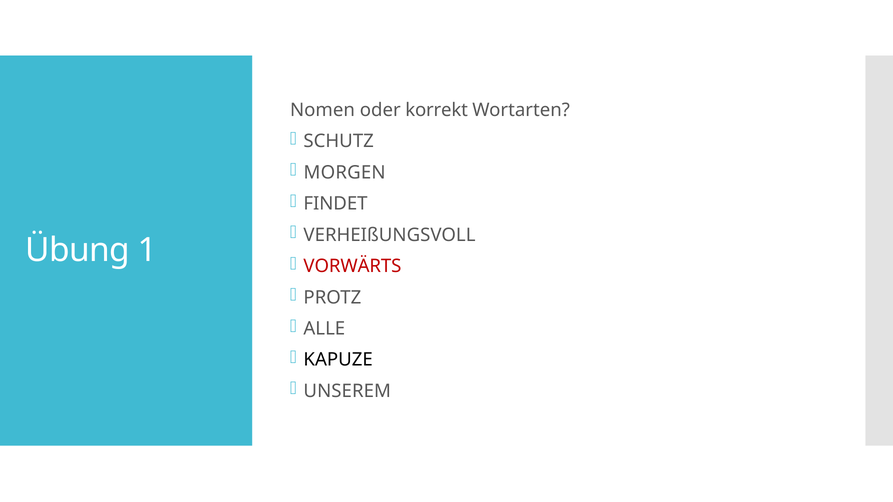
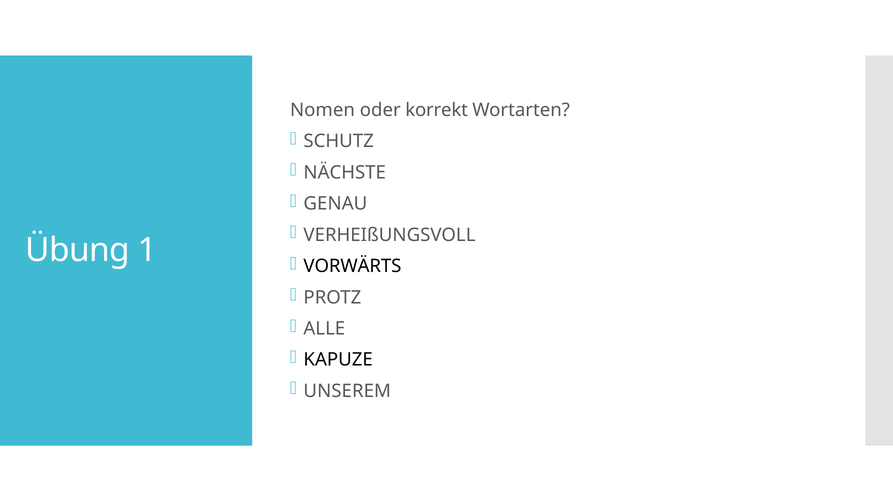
MORGEN: MORGEN -> NÄCHSTE
FINDET: FINDET -> GENAU
VORWÄRTS colour: red -> black
